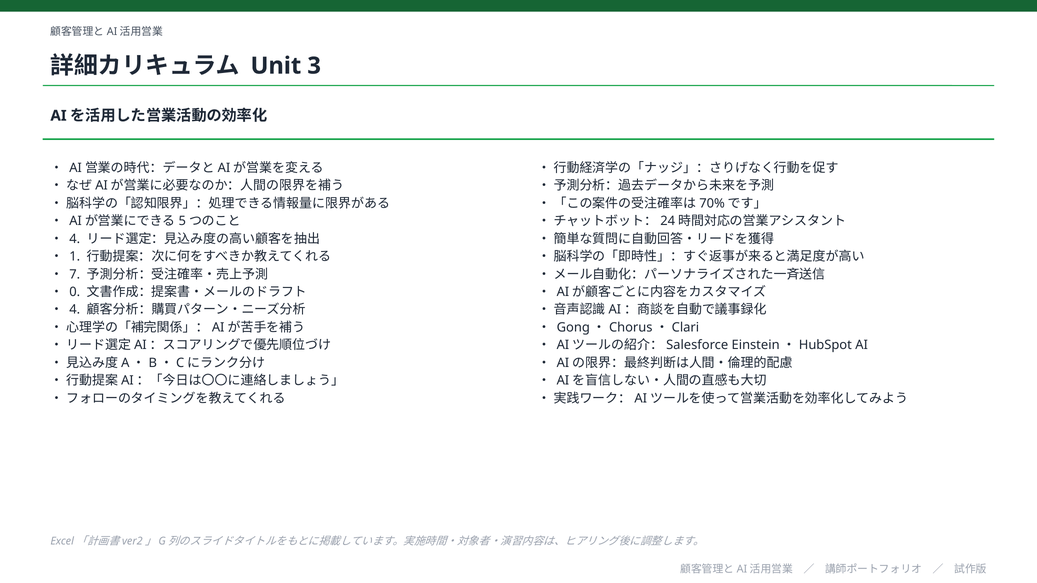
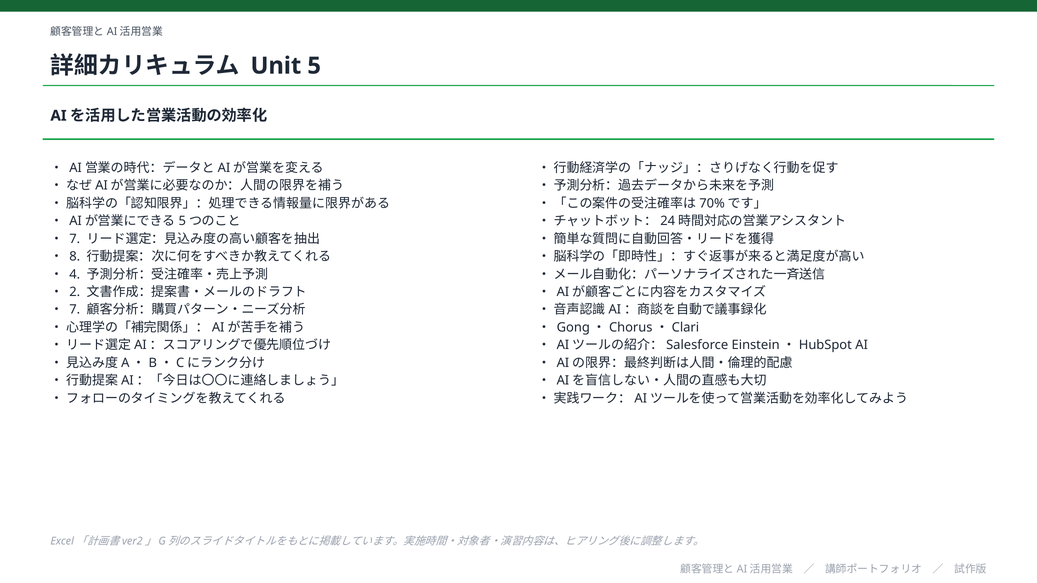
3: 3 -> 5
4 at (75, 239): 4 -> 7
1: 1 -> 8
7: 7 -> 4
0: 0 -> 2
4 at (75, 310): 4 -> 7
